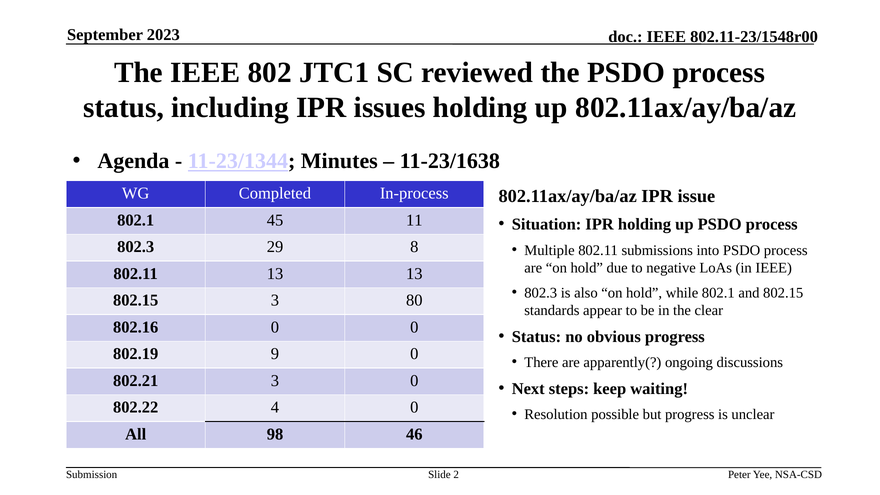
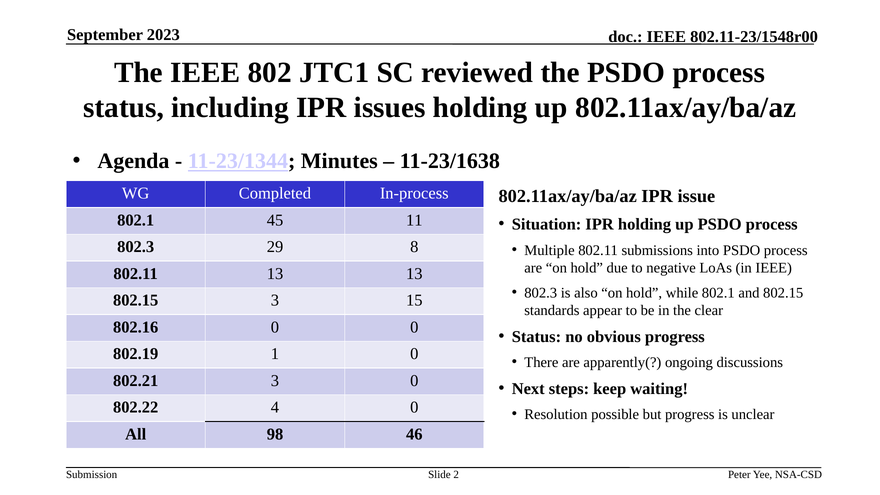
80: 80 -> 15
9: 9 -> 1
